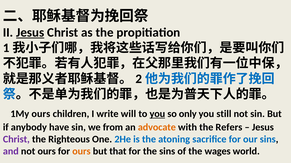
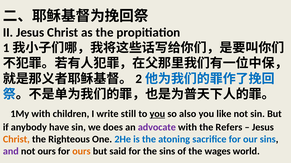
Jesus at (30, 33) underline: present -> none
1My ours: ours -> with
will: will -> still
only: only -> also
still: still -> like
from: from -> does
advocate colour: orange -> purple
Christ at (16, 140) colour: purple -> orange
that: that -> said
